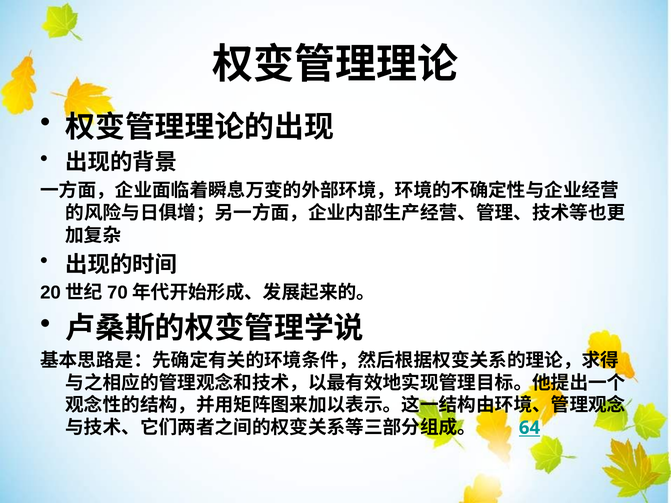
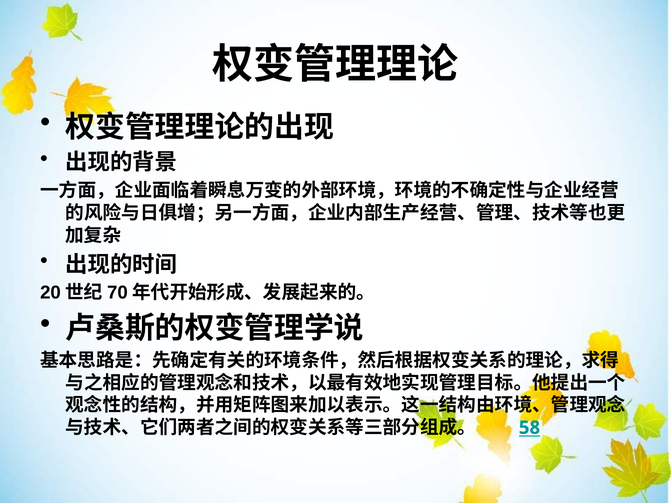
64: 64 -> 58
